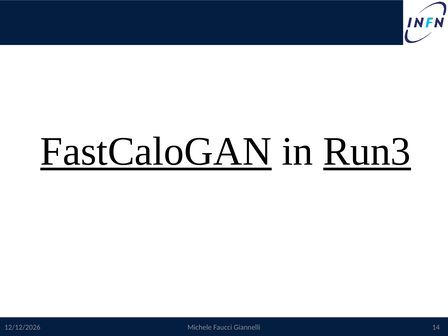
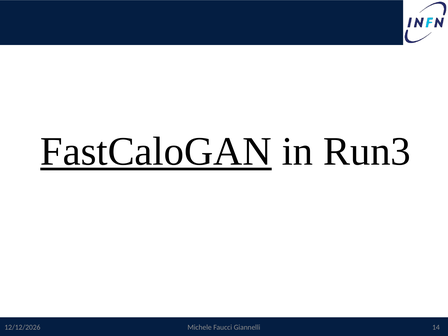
Run3 underline: present -> none
